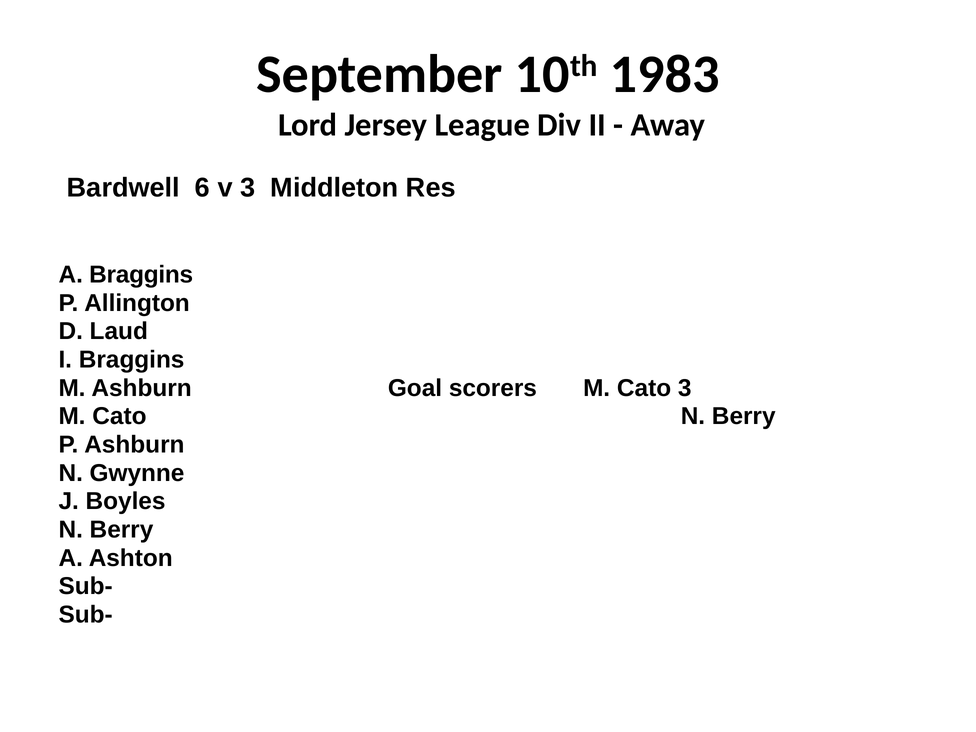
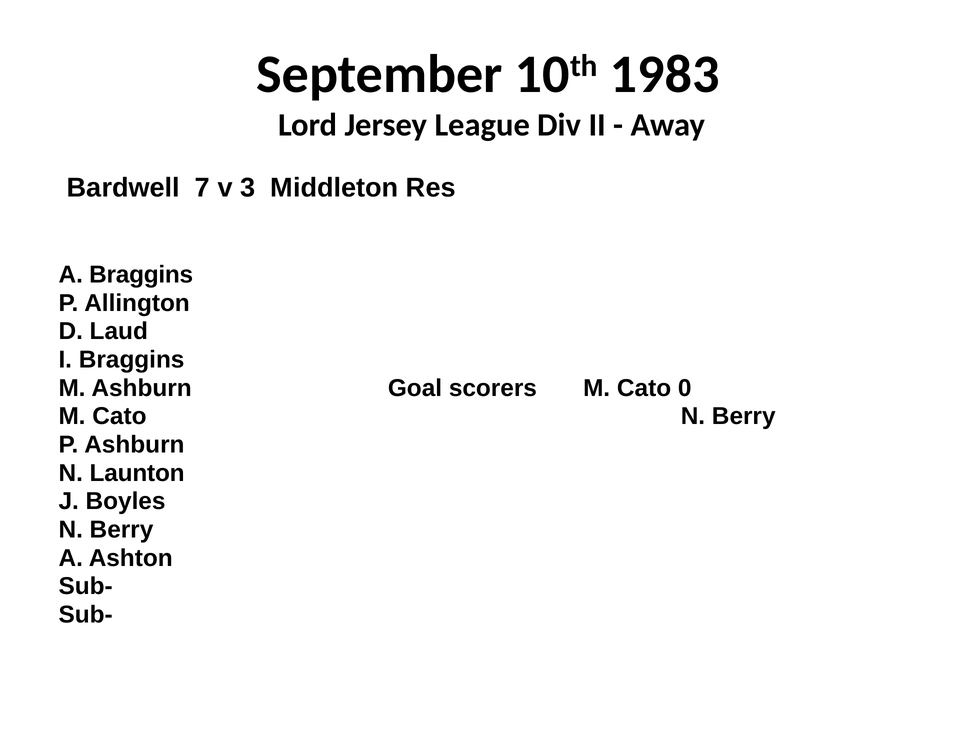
6: 6 -> 7
Cato 3: 3 -> 0
Gwynne: Gwynne -> Launton
